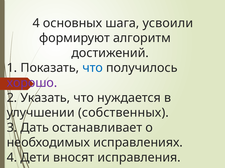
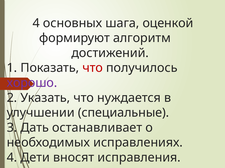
усвоили: усвоили -> оценкой
что at (93, 68) colour: blue -> red
собственных: собственных -> специальные
